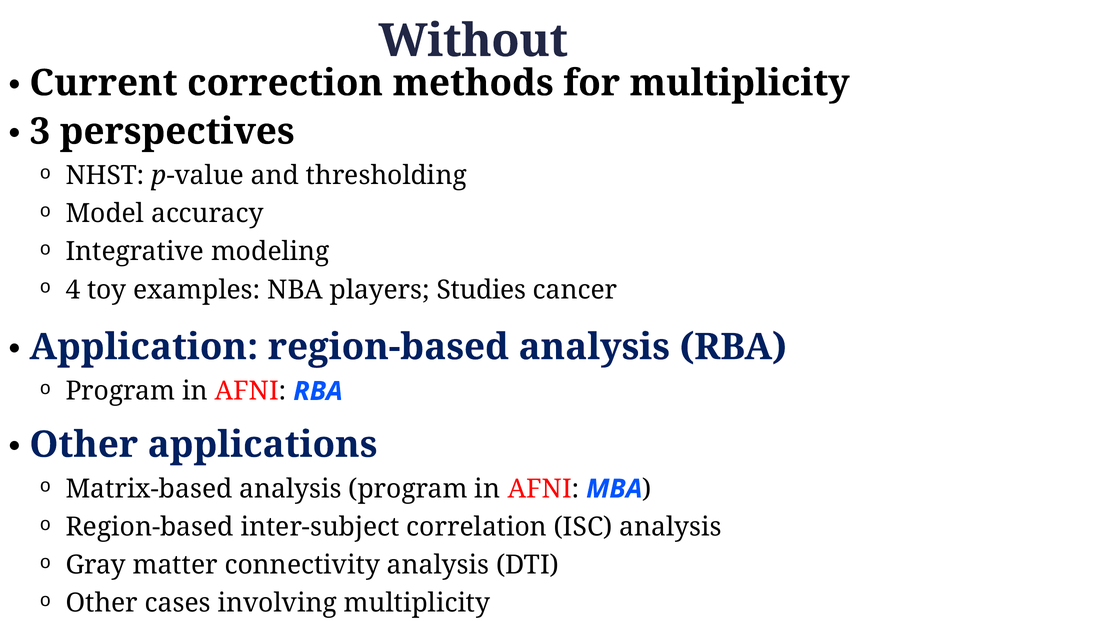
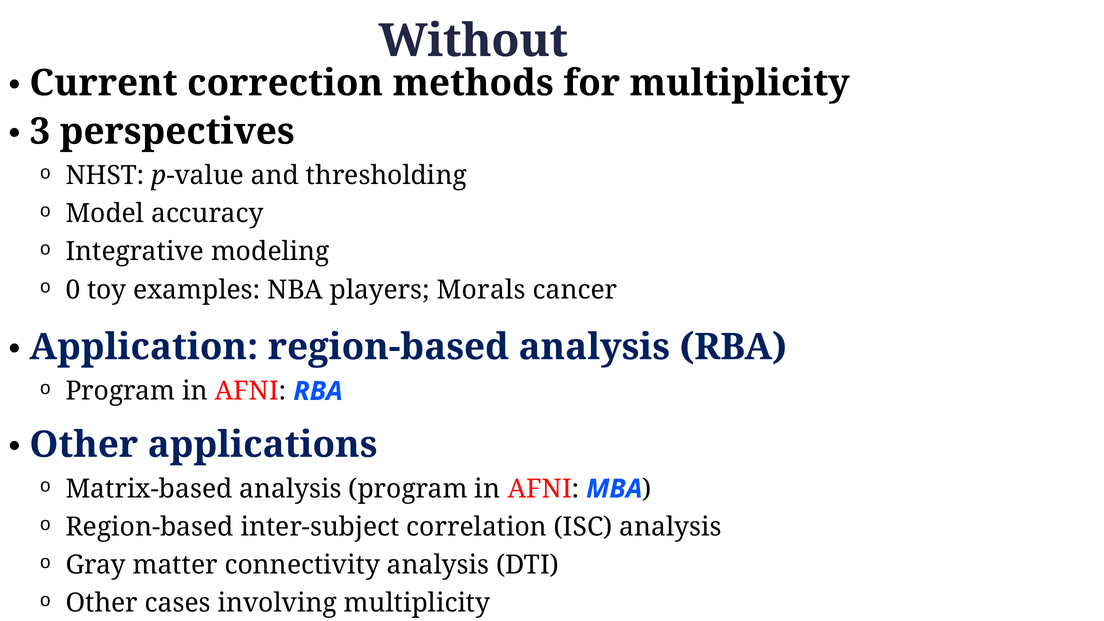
4: 4 -> 0
Studies: Studies -> Morals
